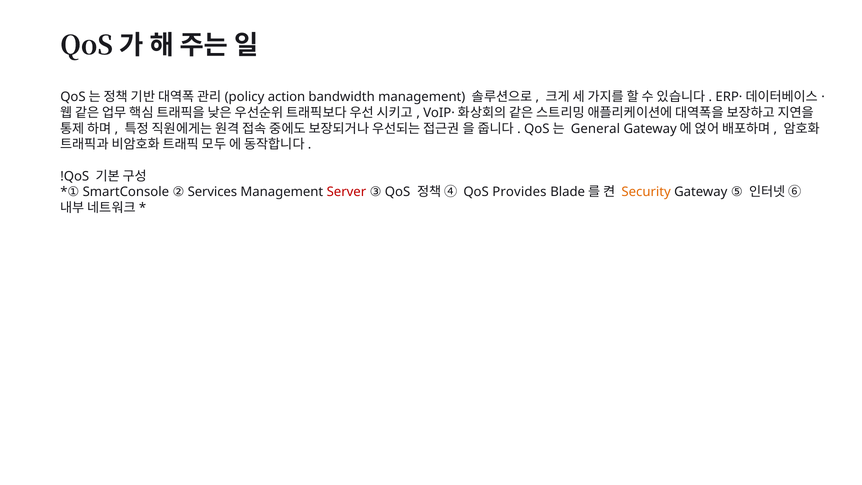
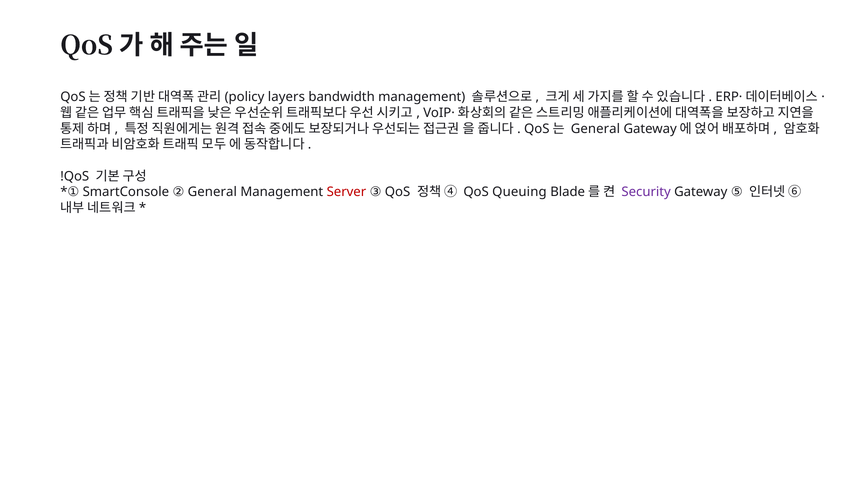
action: action -> layers
Provides: Provides -> Queuing
Security colour: orange -> purple
SmartConsole Services: Services -> General
